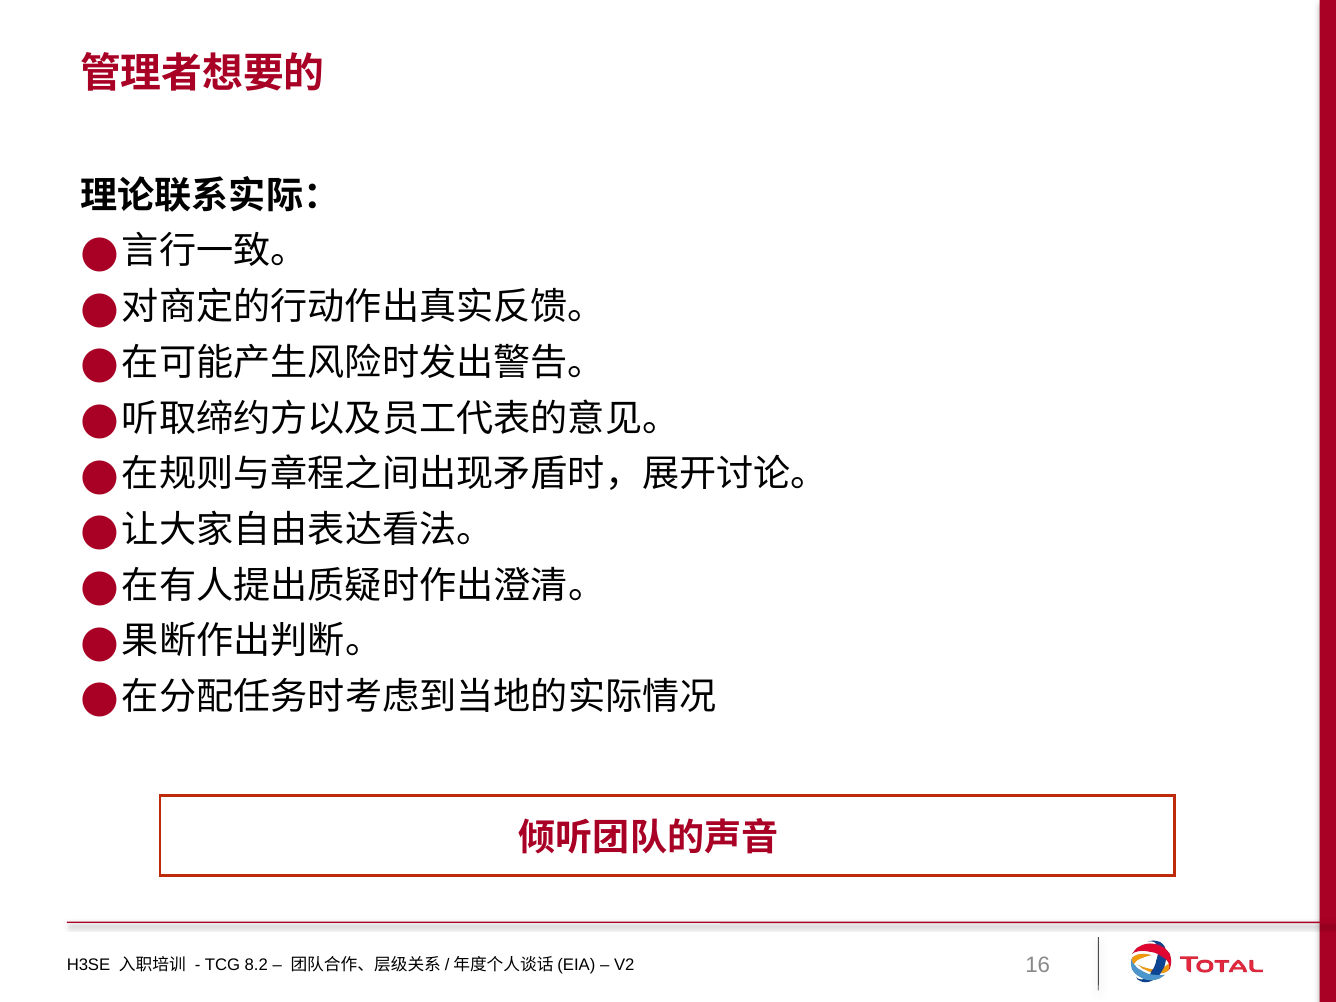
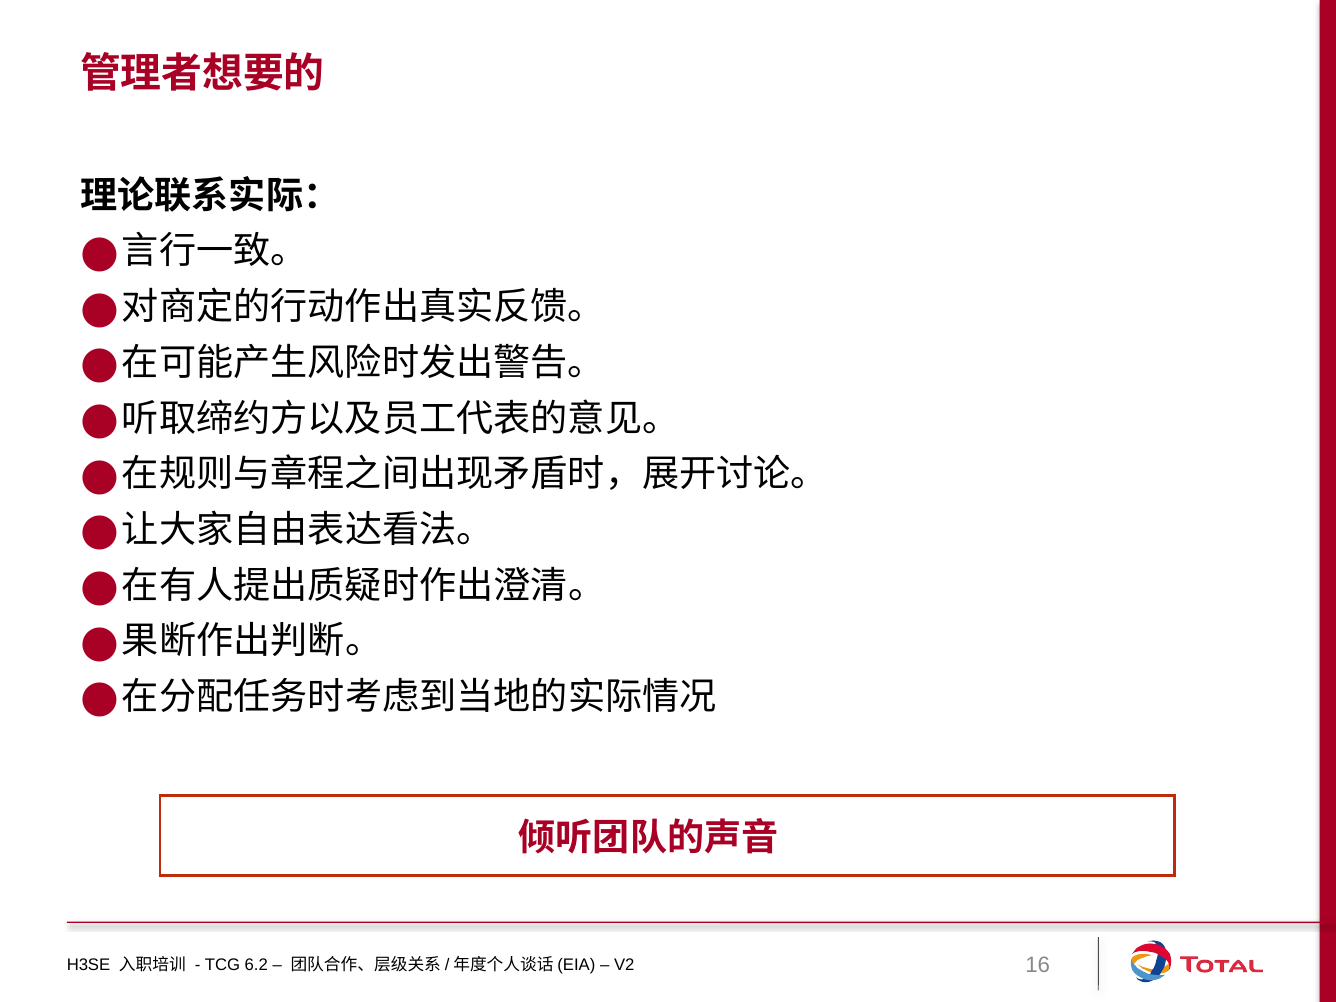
8.2: 8.2 -> 6.2
